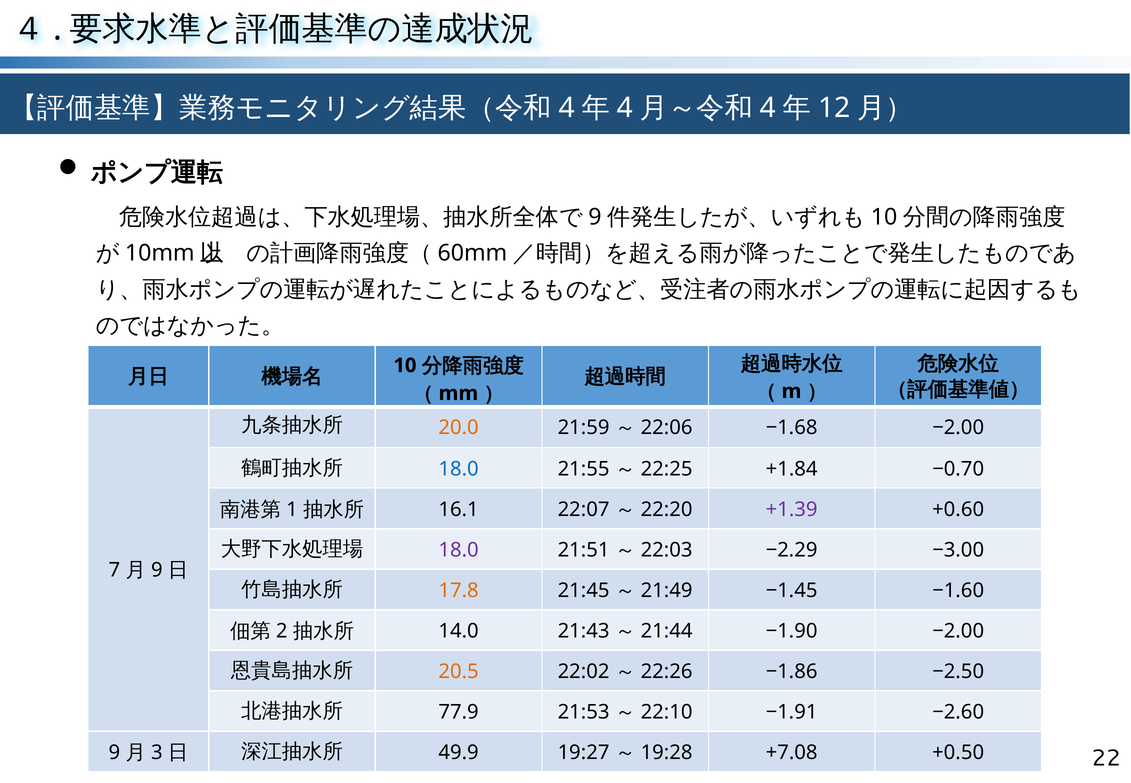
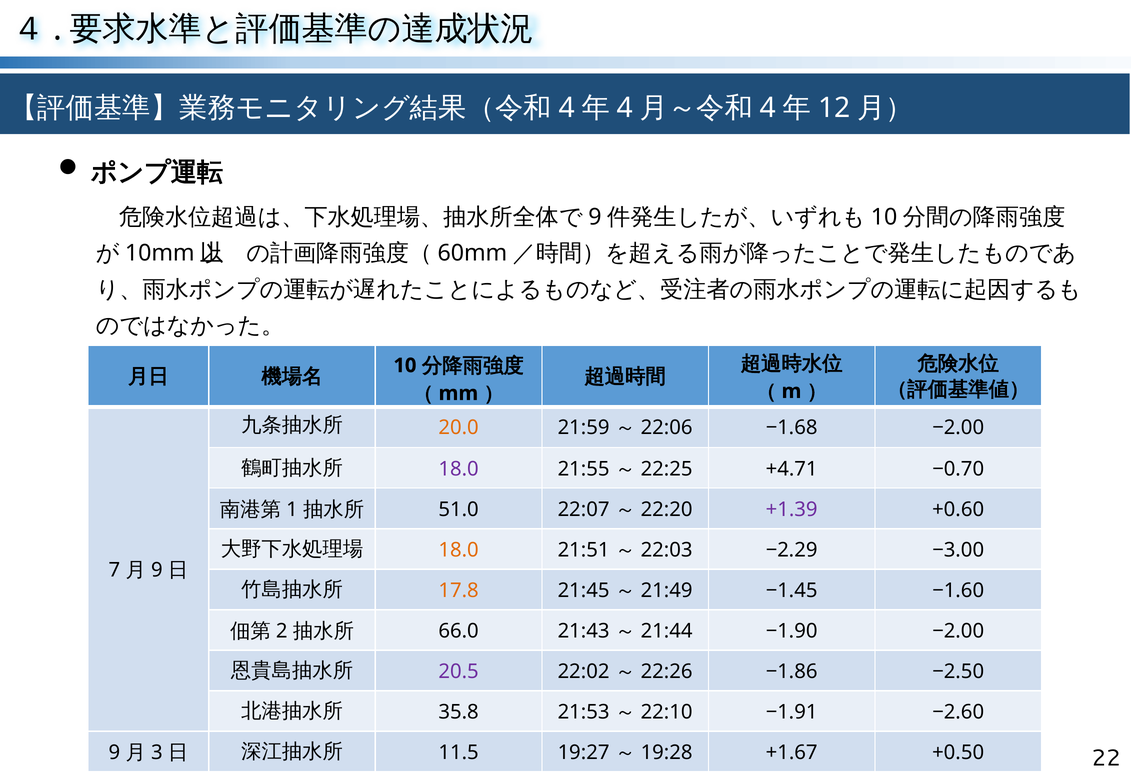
18.0 at (459, 469) colour: blue -> purple
+1.84: +1.84 -> +4.71
16.1: 16.1 -> 51.0
18.0 at (459, 550) colour: purple -> orange
14.0: 14.0 -> 66.0
20.5 colour: orange -> purple
77.9: 77.9 -> 35.8
49.9: 49.9 -> 11.5
+7.08: +7.08 -> +1.67
